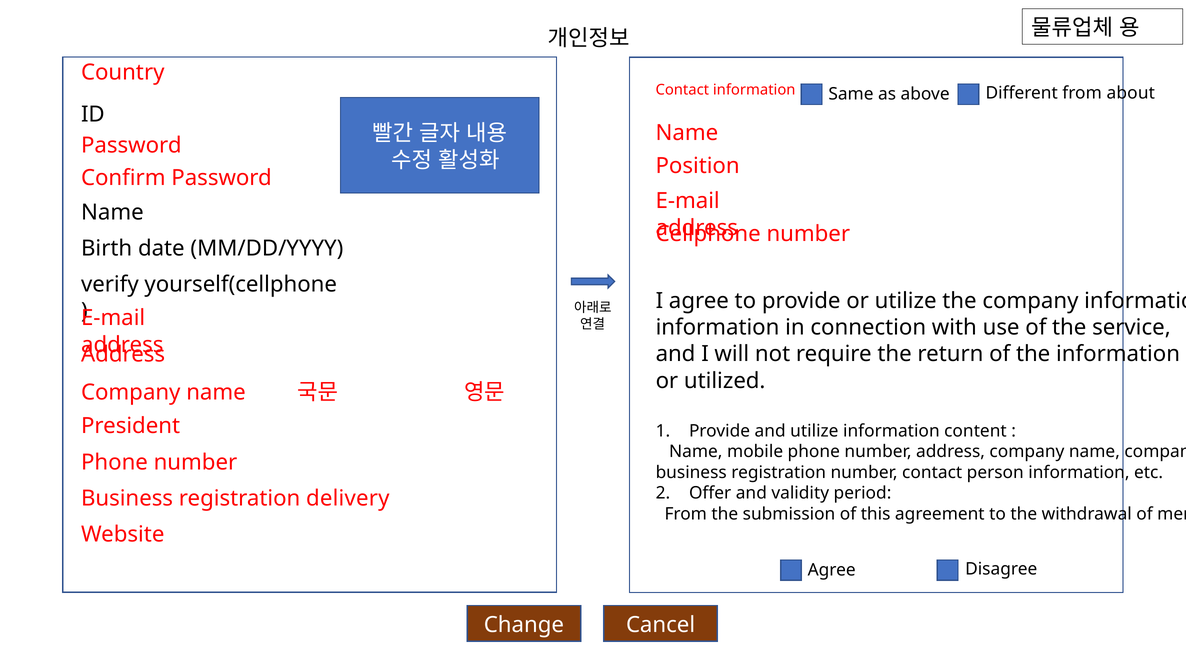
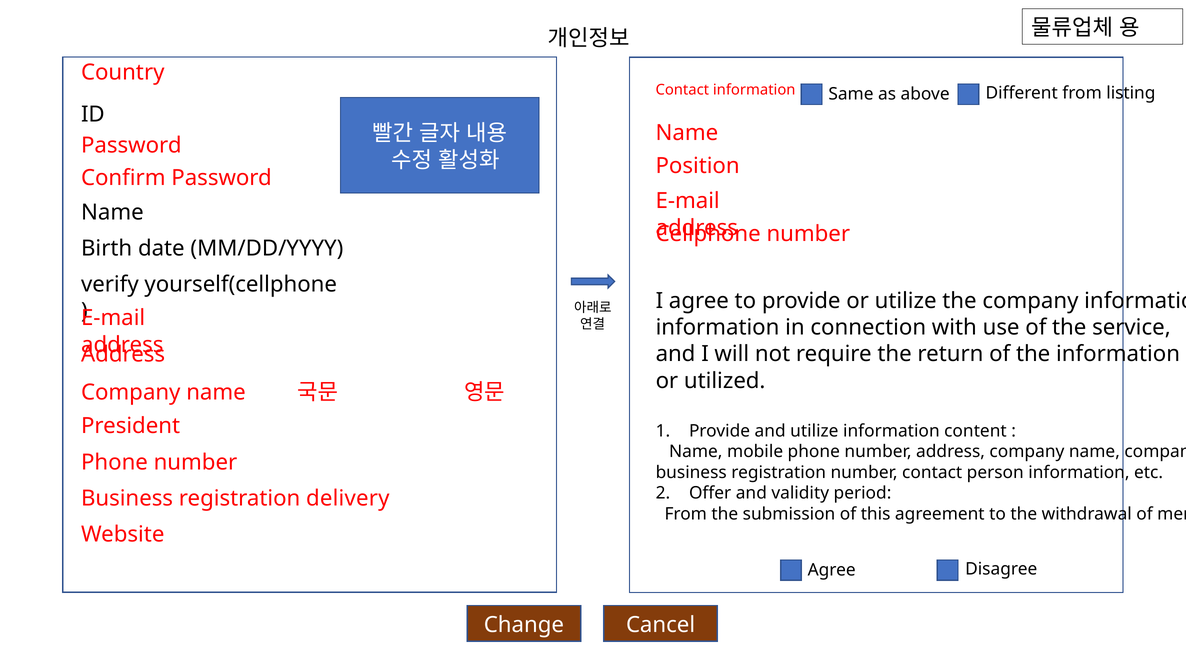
about: about -> listing
